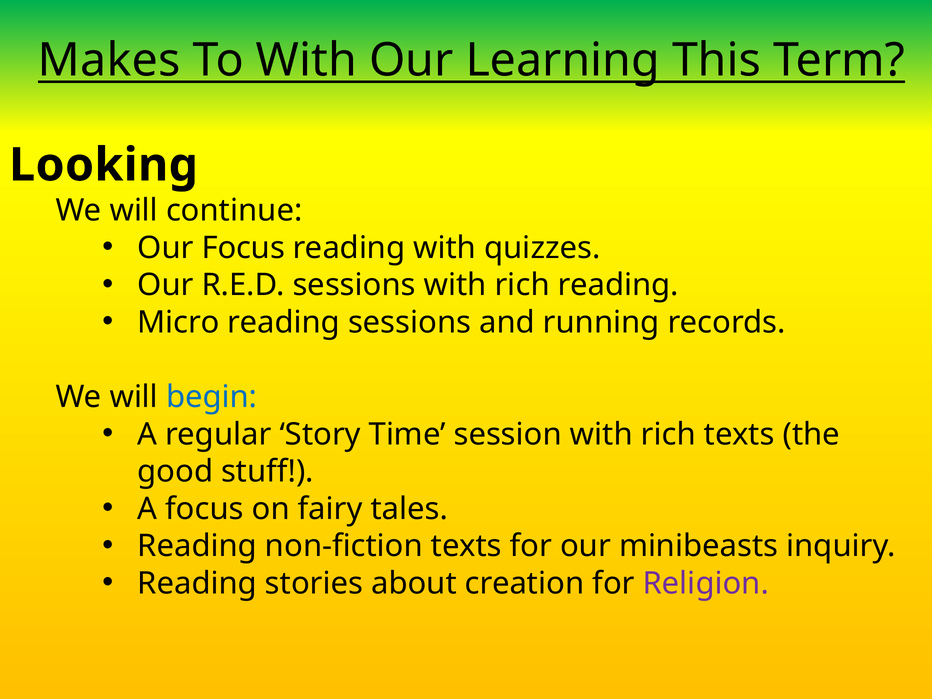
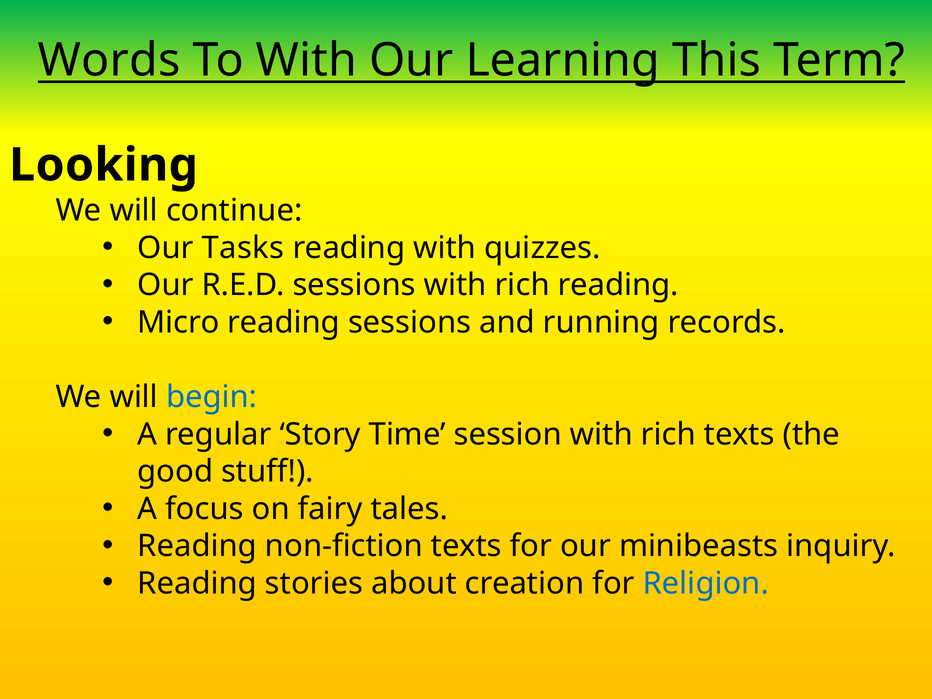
Makes: Makes -> Words
Our Focus: Focus -> Tasks
Religion colour: purple -> blue
